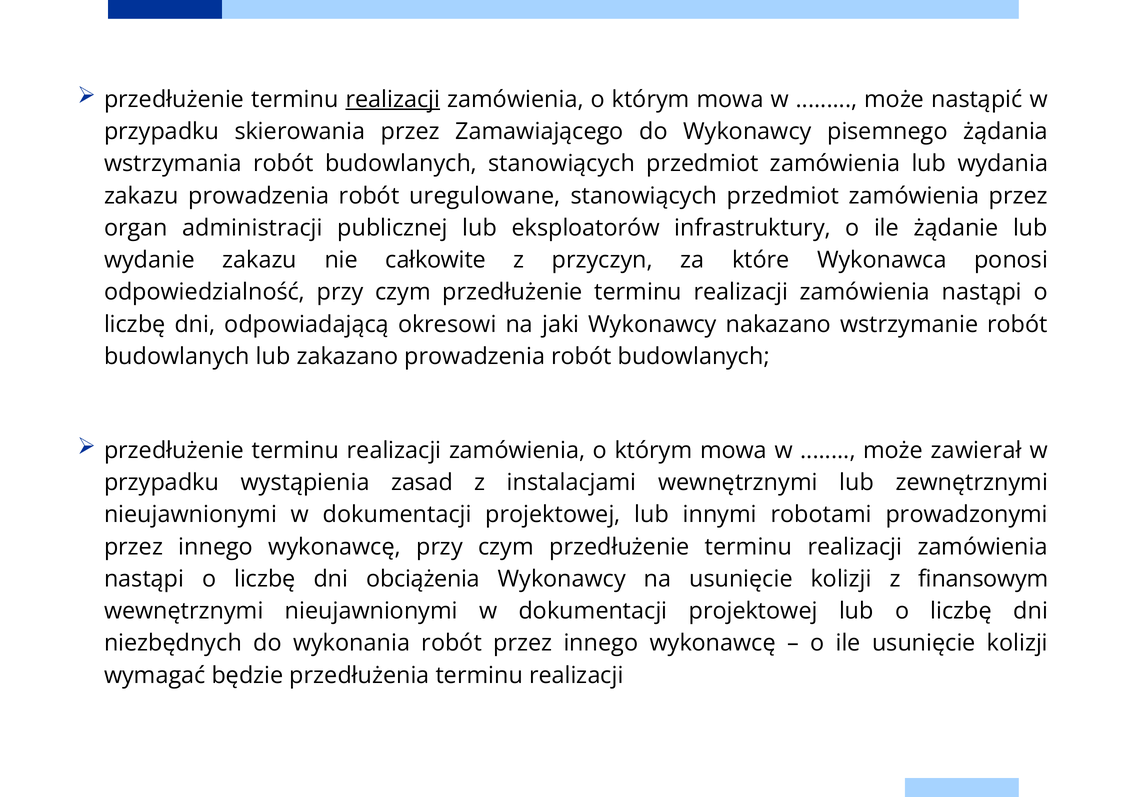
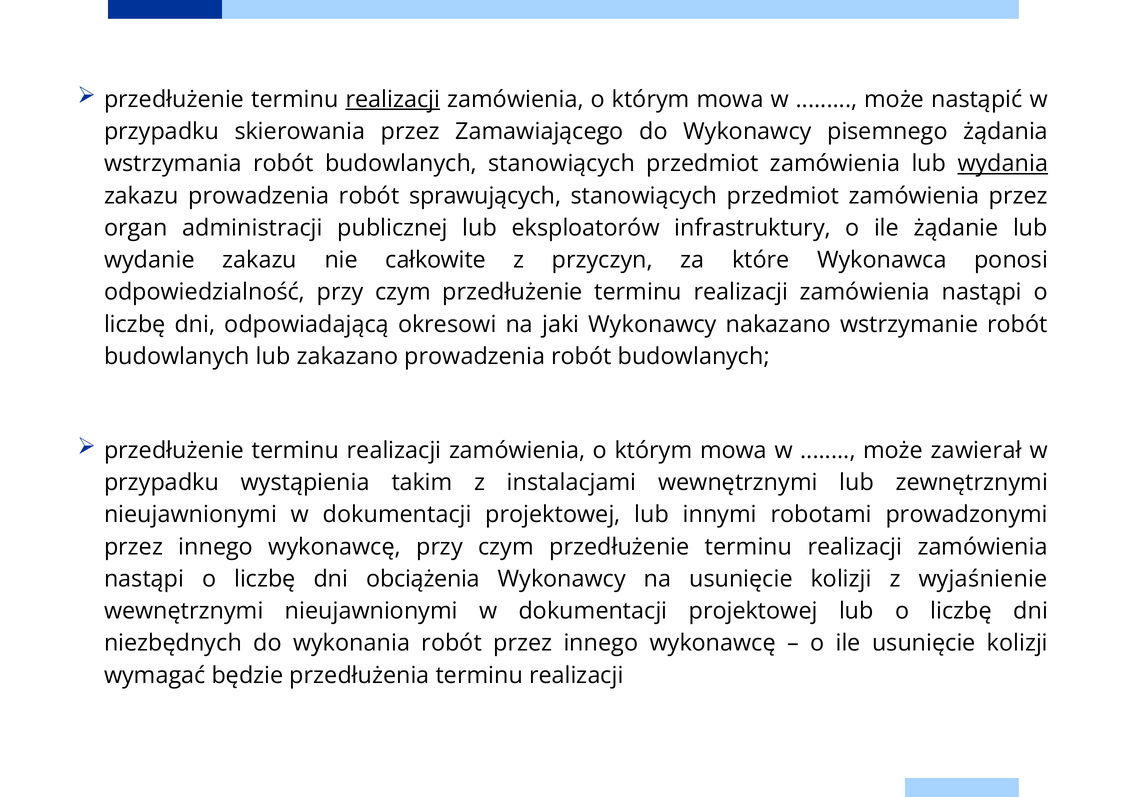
wydania underline: none -> present
uregulowane: uregulowane -> sprawujących
zasad: zasad -> takim
finansowym: finansowym -> wyjaśnienie
